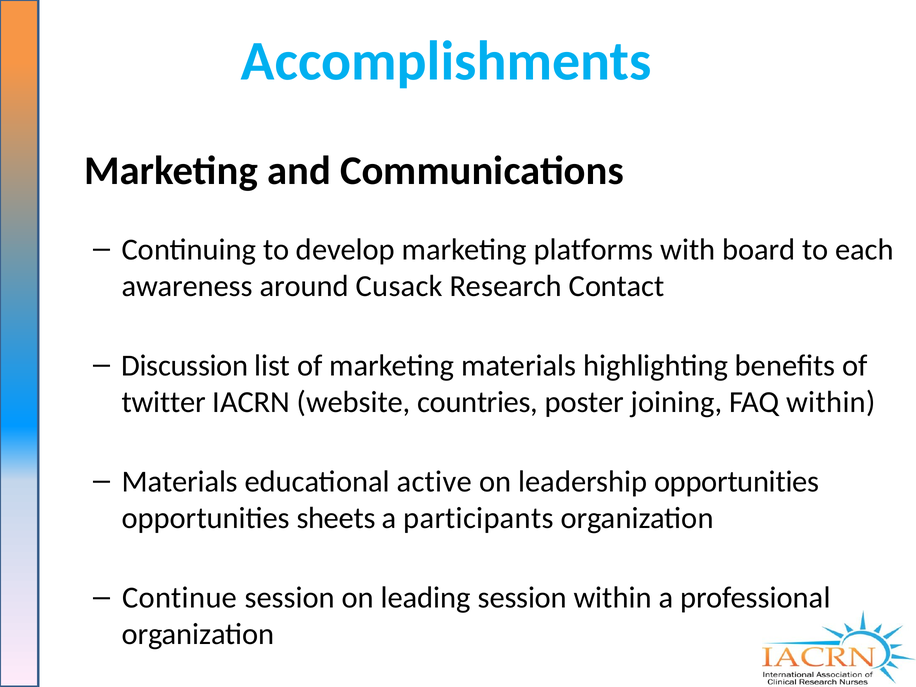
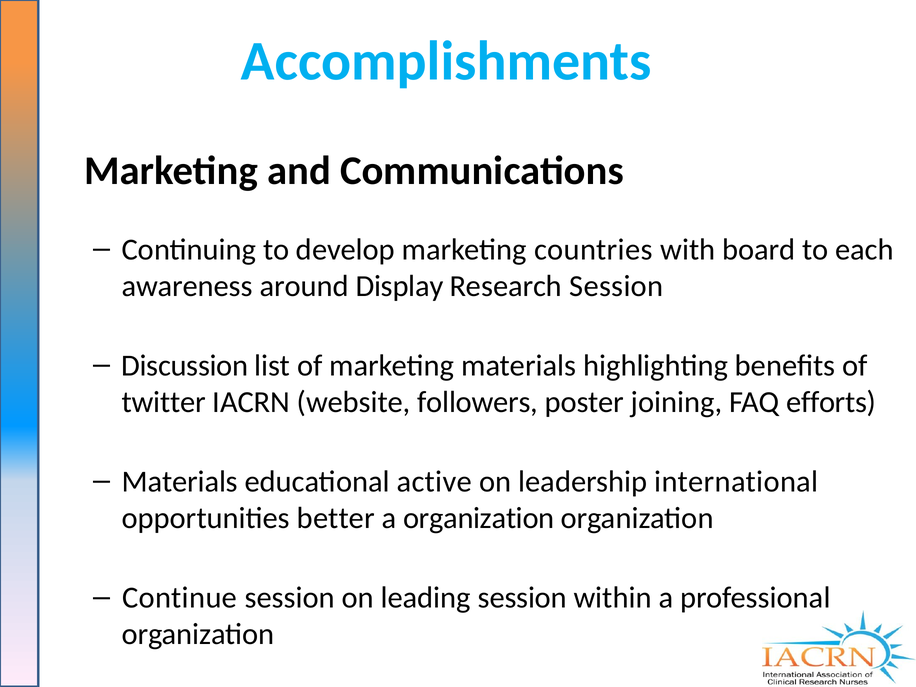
platforms: platforms -> countries
Cusack: Cusack -> Display
Research Contact: Contact -> Session
countries: countries -> followers
FAQ within: within -> efforts
leadership opportunities: opportunities -> international
sheets: sheets -> better
a participants: participants -> organization
